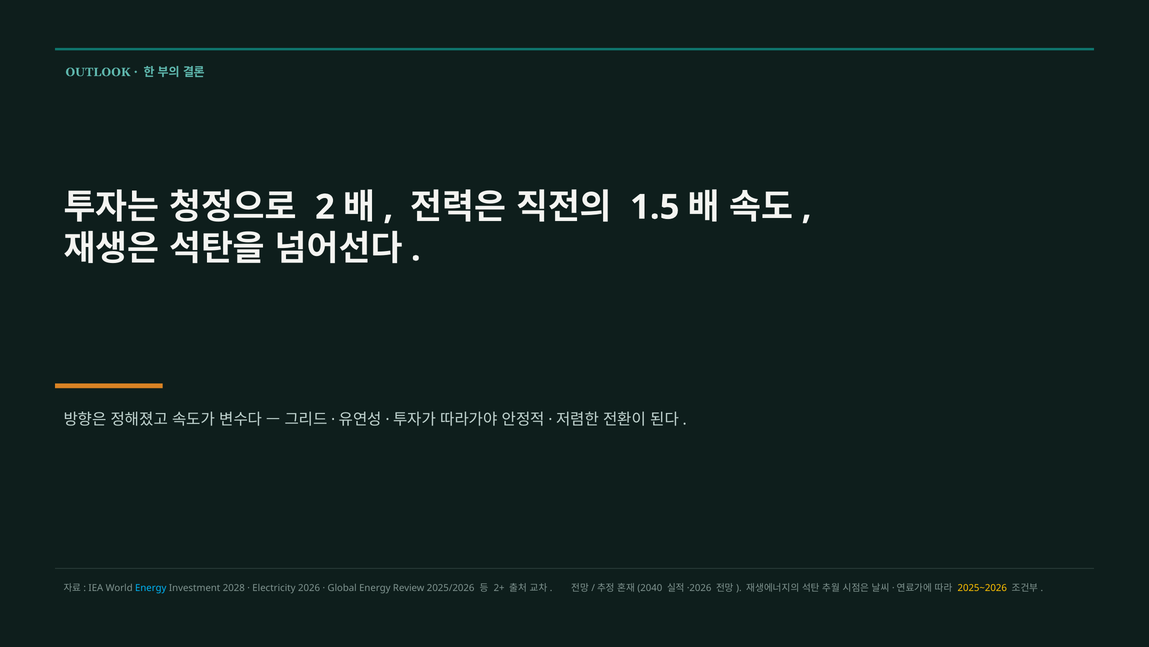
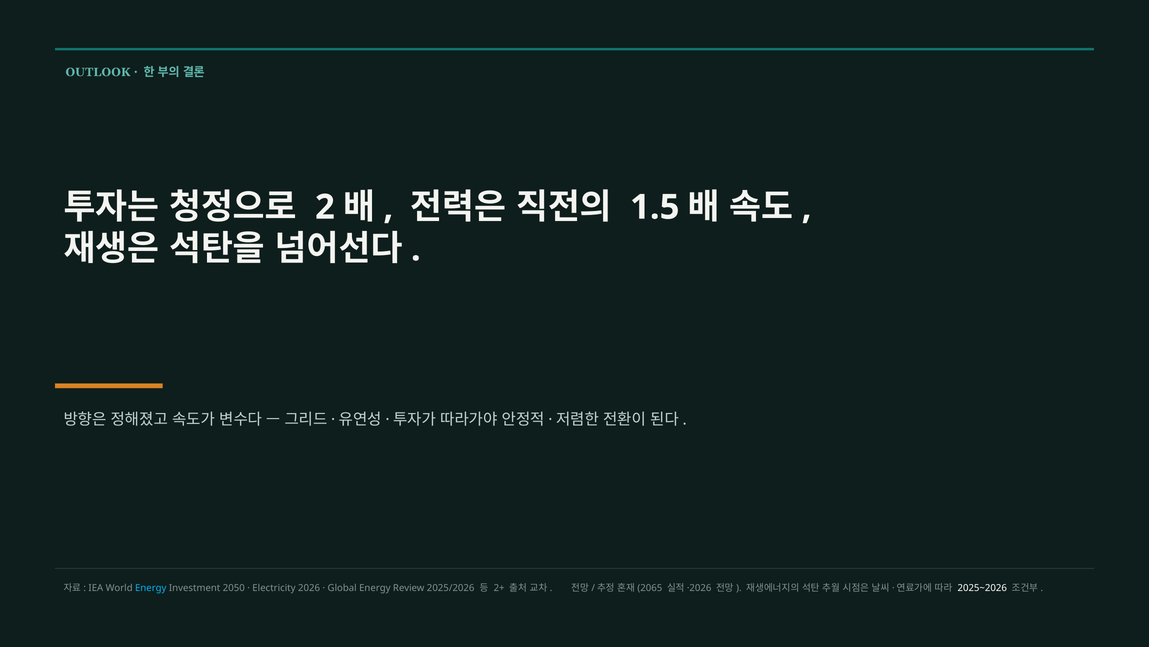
2028: 2028 -> 2050
2040: 2040 -> 2065
2025~2026 colour: yellow -> white
